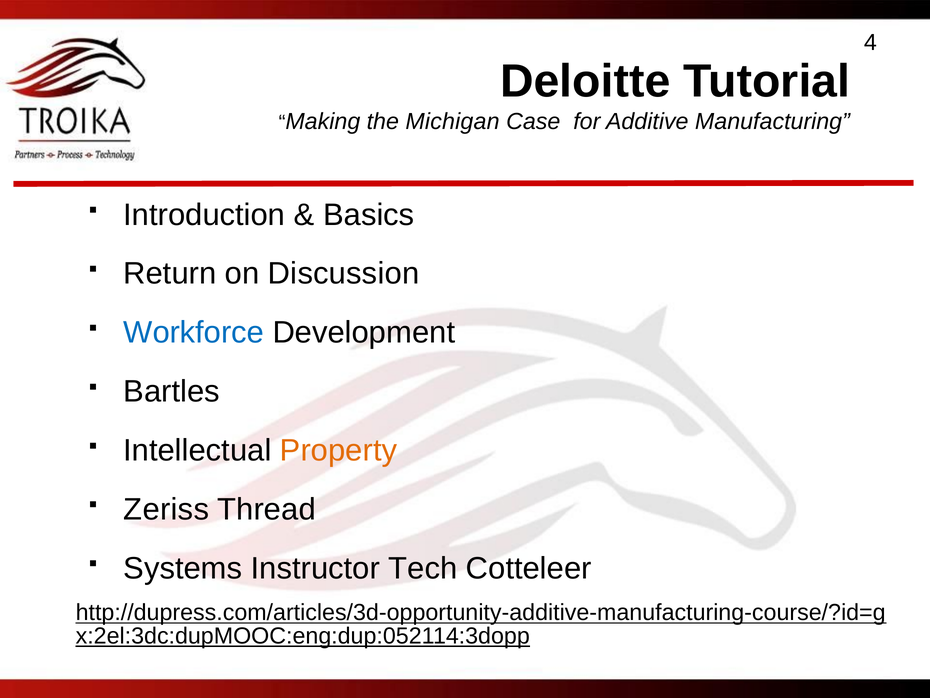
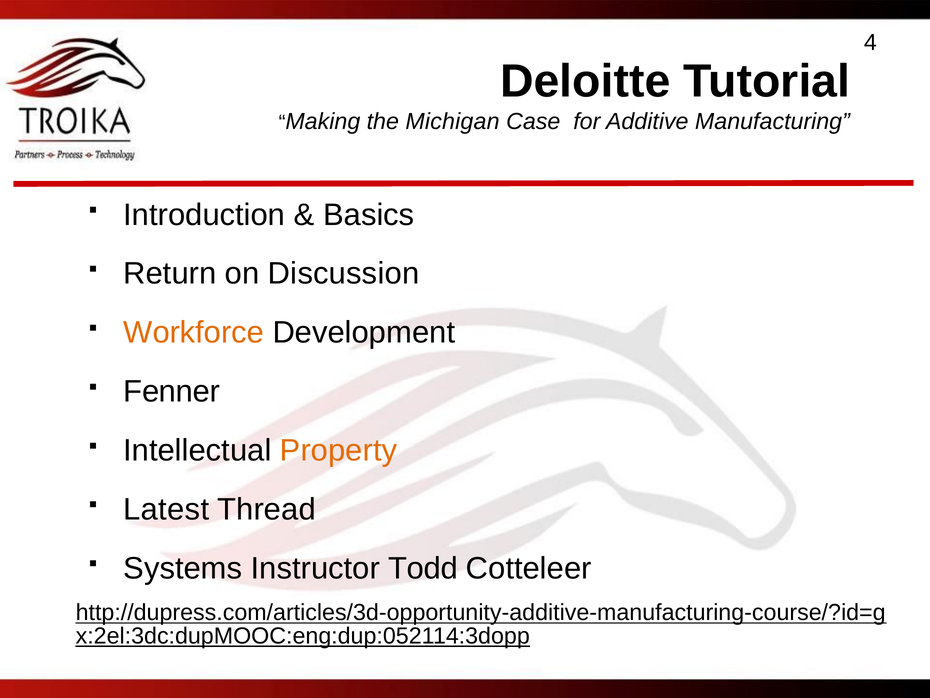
Workforce colour: blue -> orange
Bartles: Bartles -> Fenner
Zeriss: Zeriss -> Latest
Tech: Tech -> Todd
